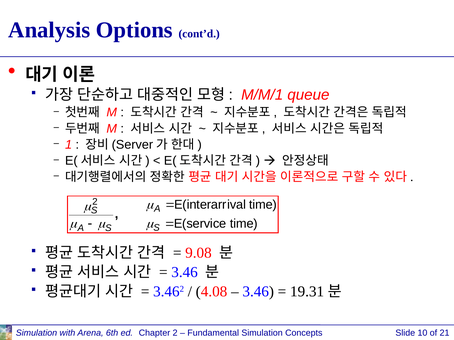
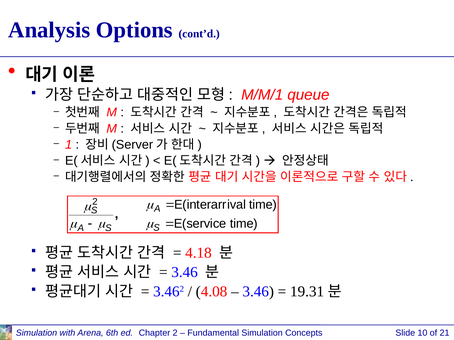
9.08: 9.08 -> 4.18
